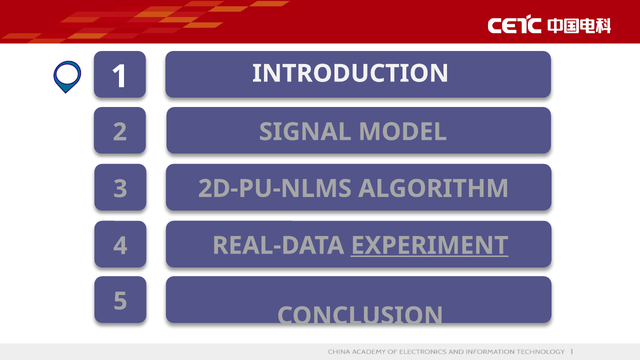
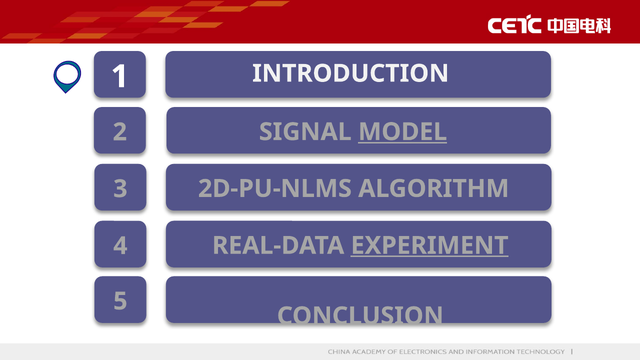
MODEL underline: none -> present
